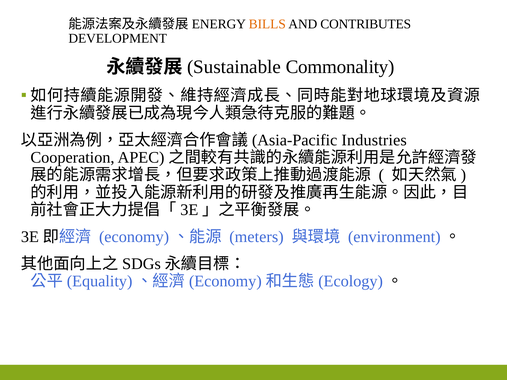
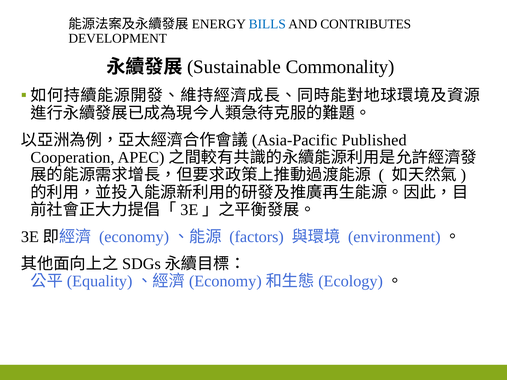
BILLS colour: orange -> blue
Industries: Industries -> Published
meters: meters -> factors
